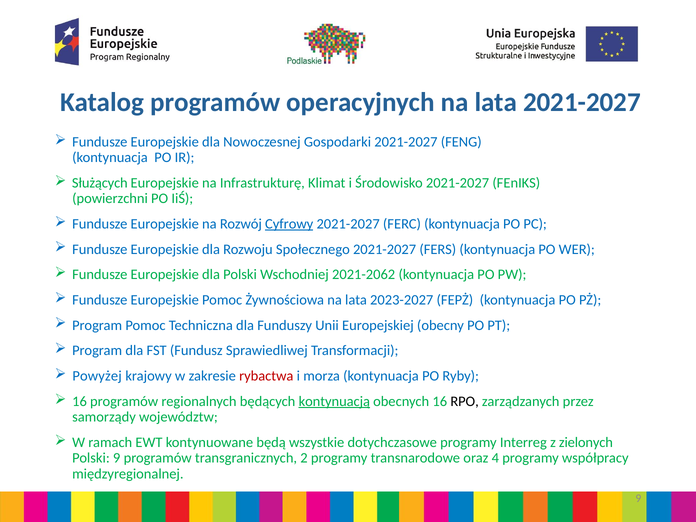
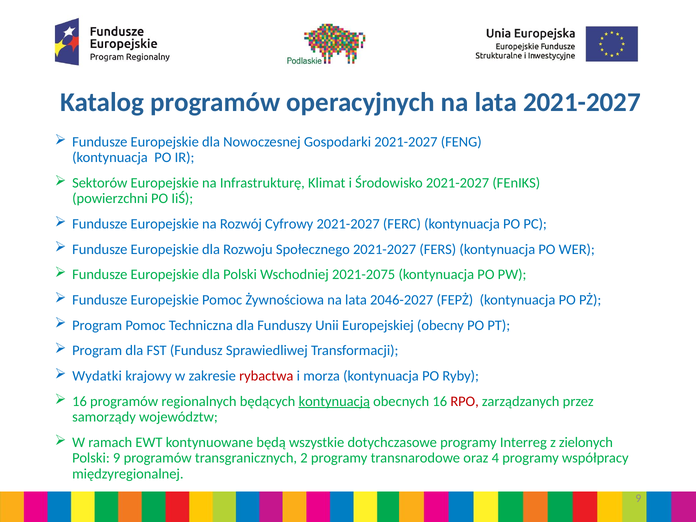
Służących: Służących -> Sektorów
Cyfrowy underline: present -> none
2021-2062: 2021-2062 -> 2021-2075
2023-2027: 2023-2027 -> 2046-2027
Powyżej: Powyżej -> Wydatki
RPO colour: black -> red
